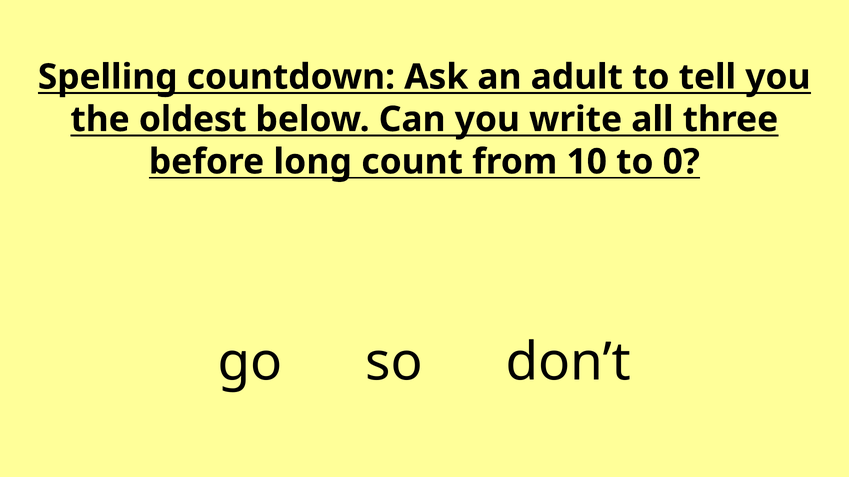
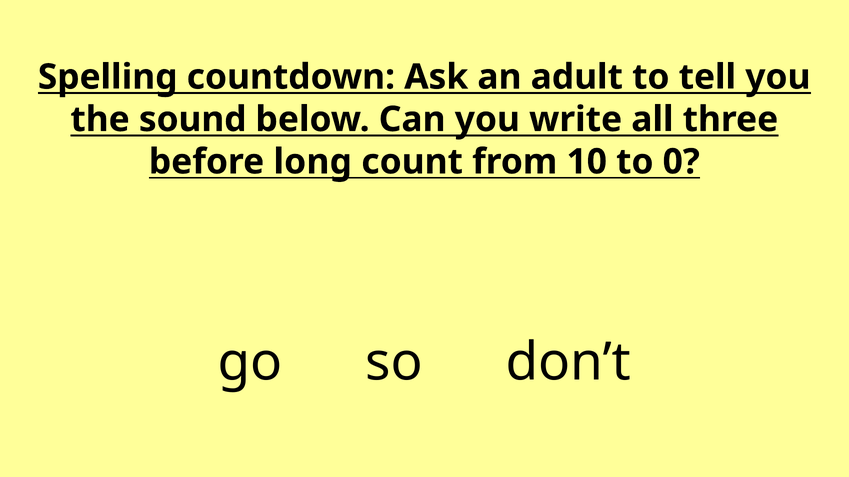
oldest: oldest -> sound
